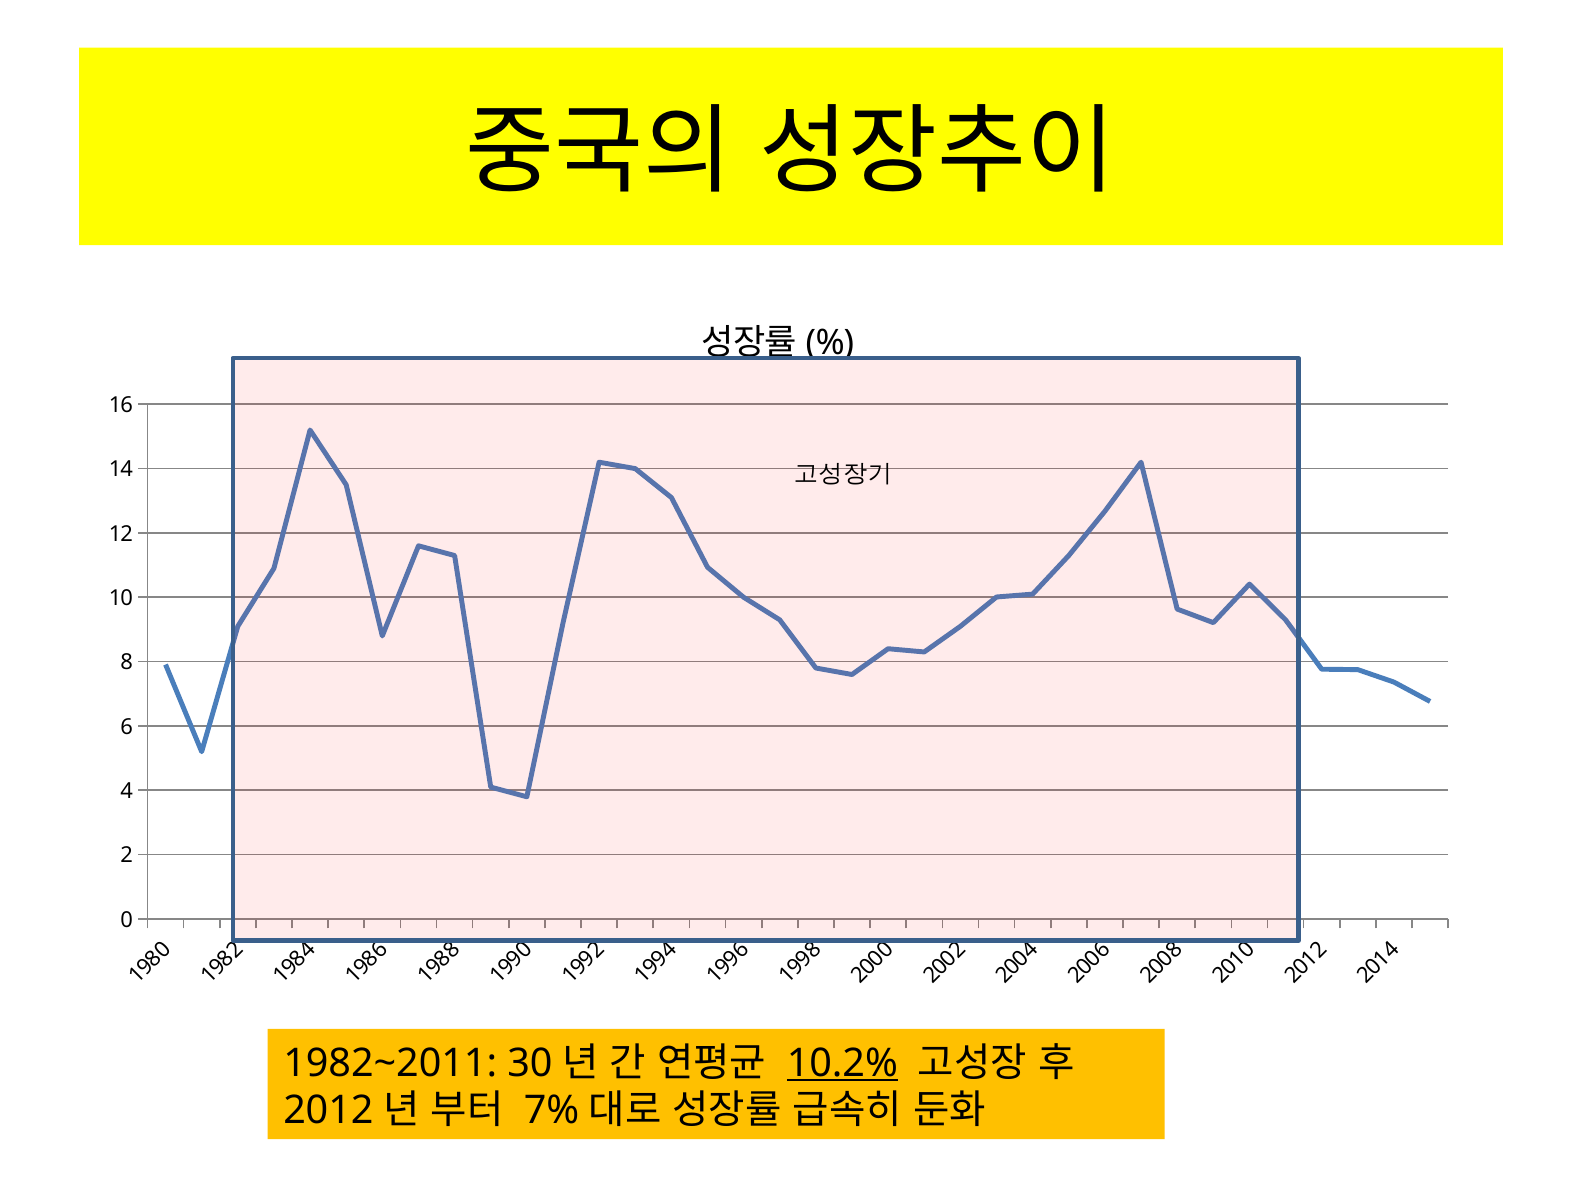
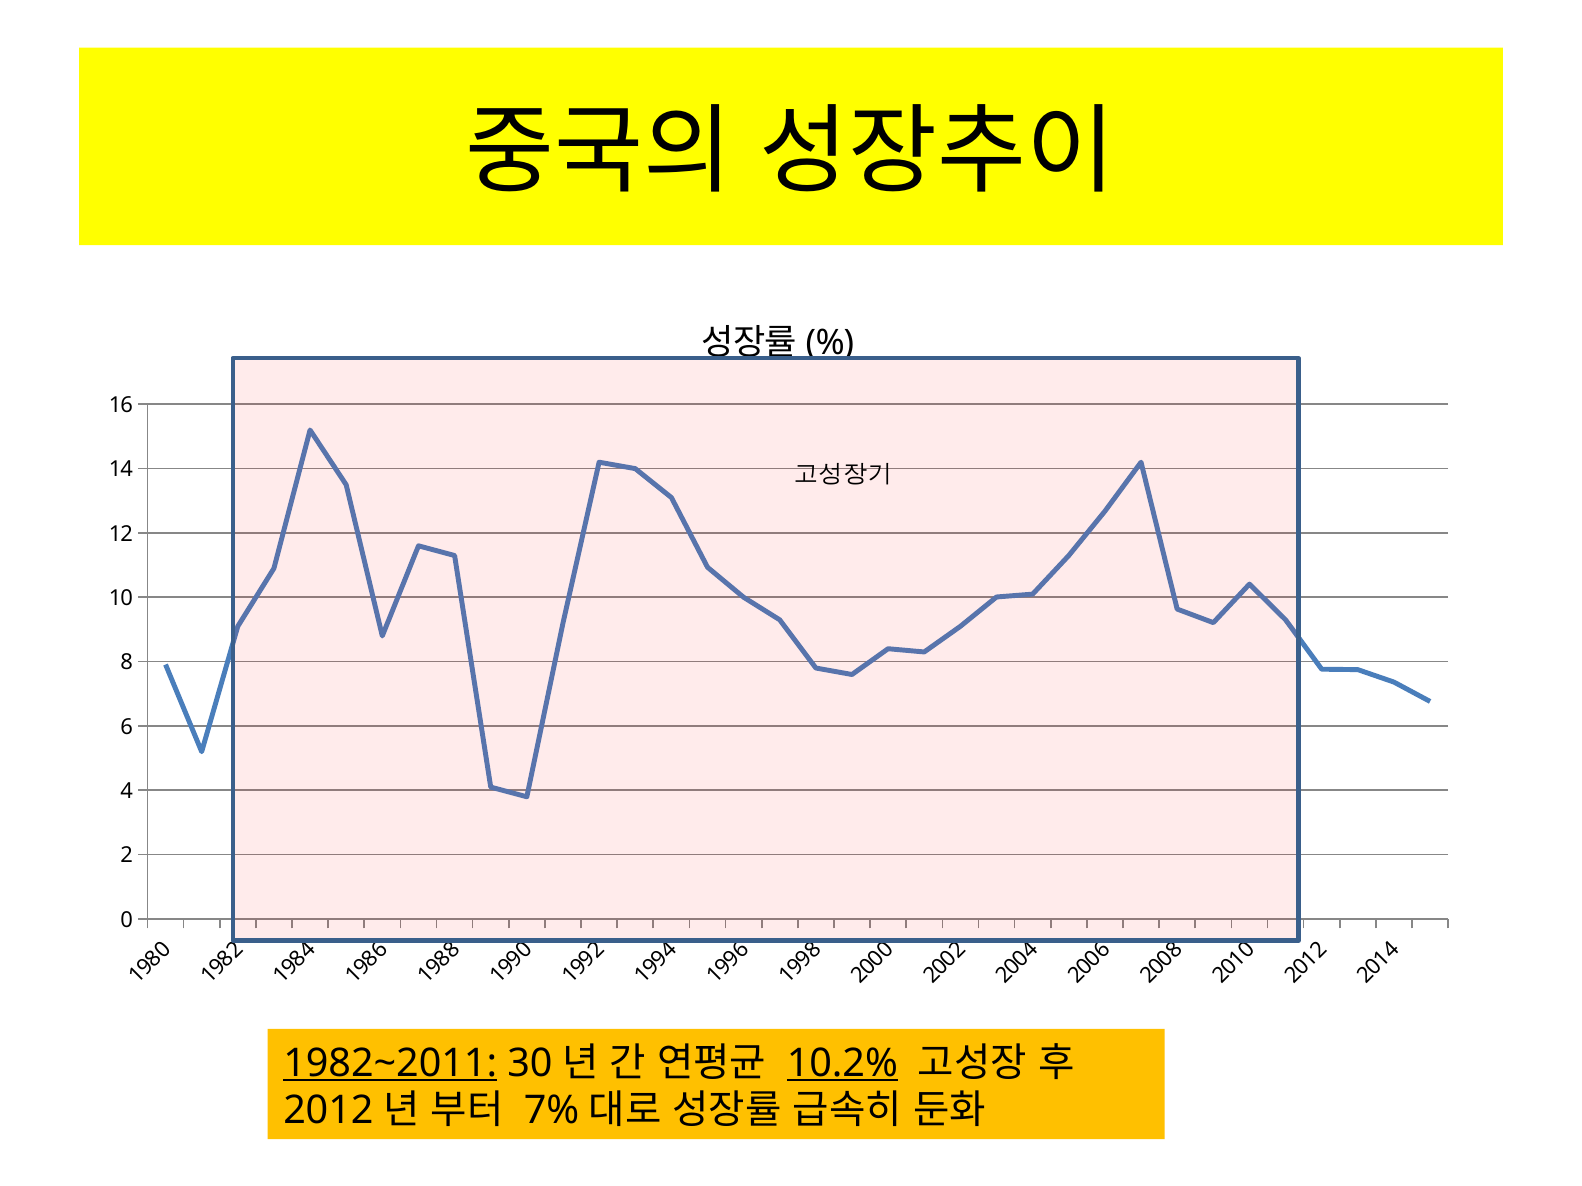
1982~2011 underline: none -> present
